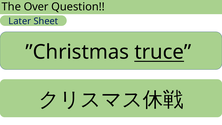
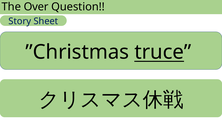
Later: Later -> Story
